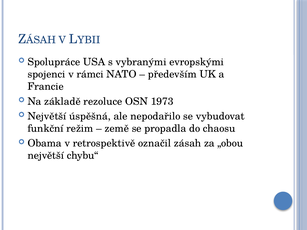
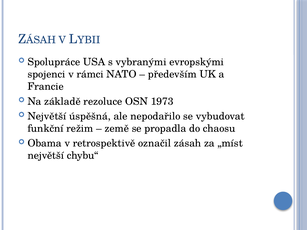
„obou: „obou -> „míst
